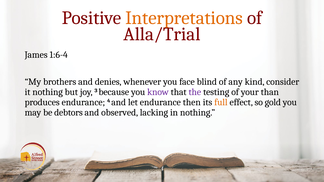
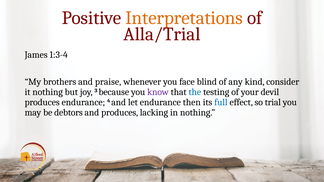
1:6-4: 1:6-4 -> 1:3-4
denies: denies -> praise
the colour: purple -> blue
than: than -> devil
full colour: orange -> blue
gold: gold -> trial
and observed: observed -> produces
